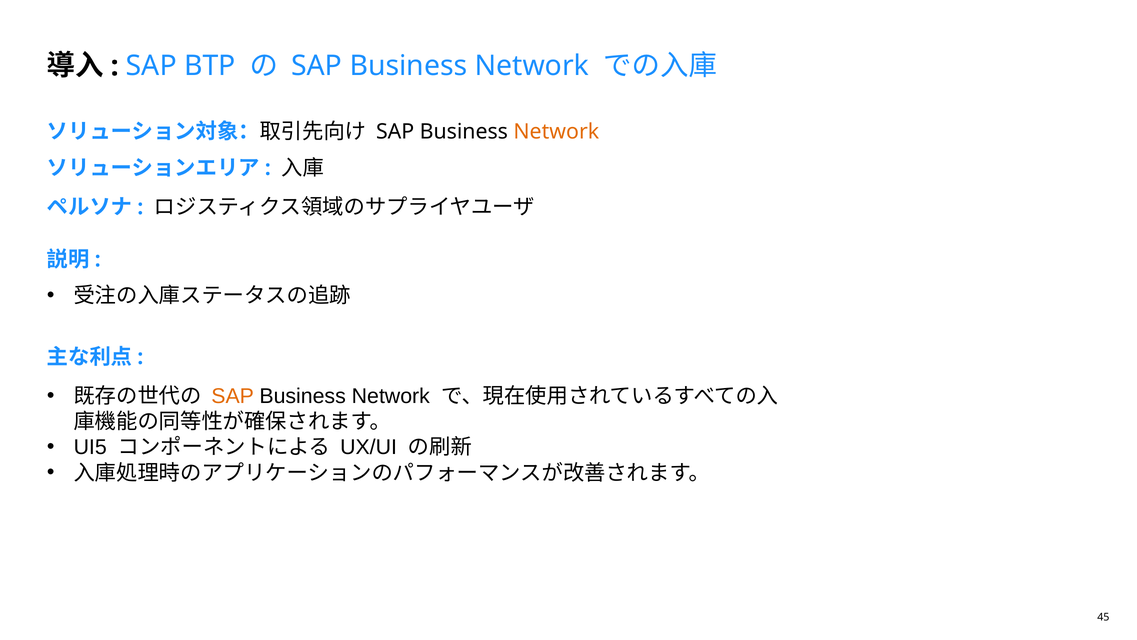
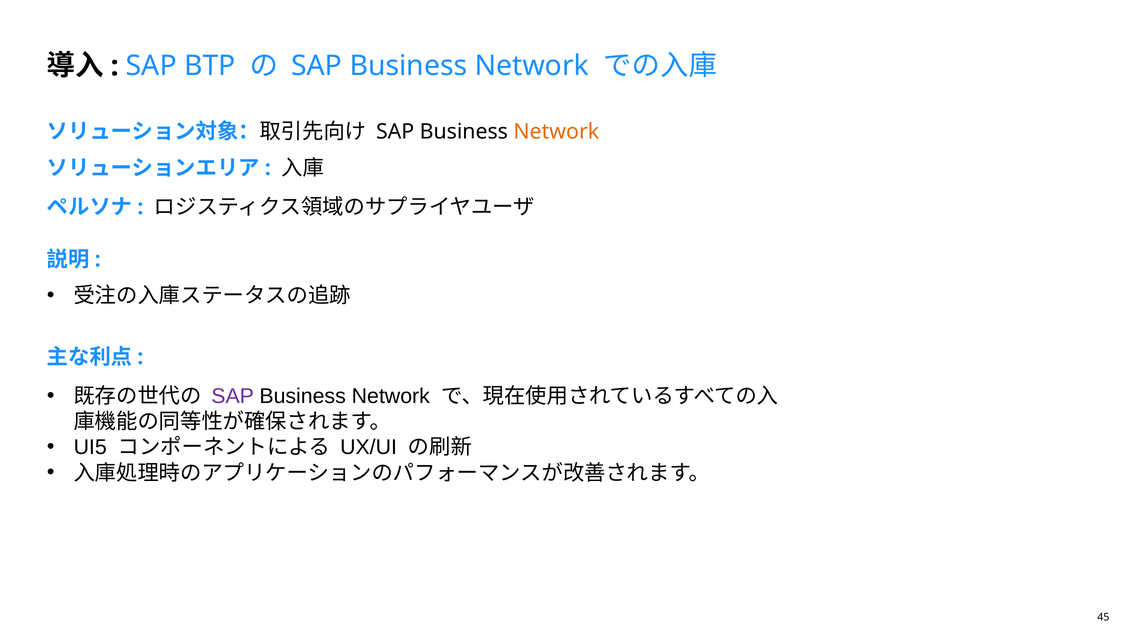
SAP at (233, 396) colour: orange -> purple
